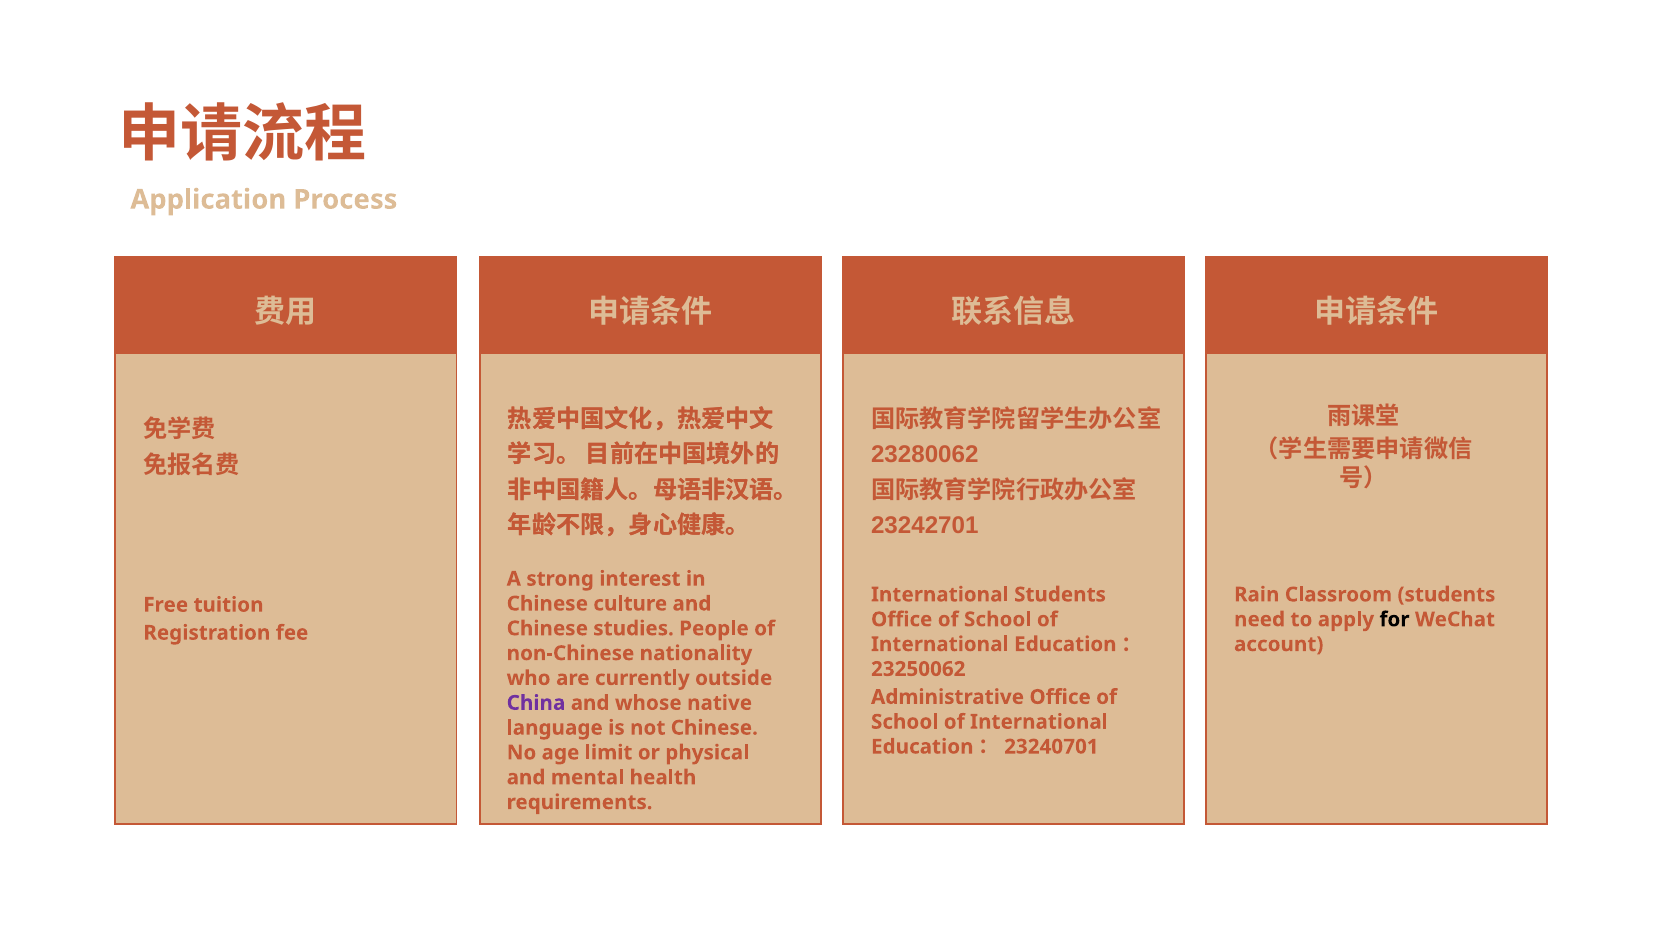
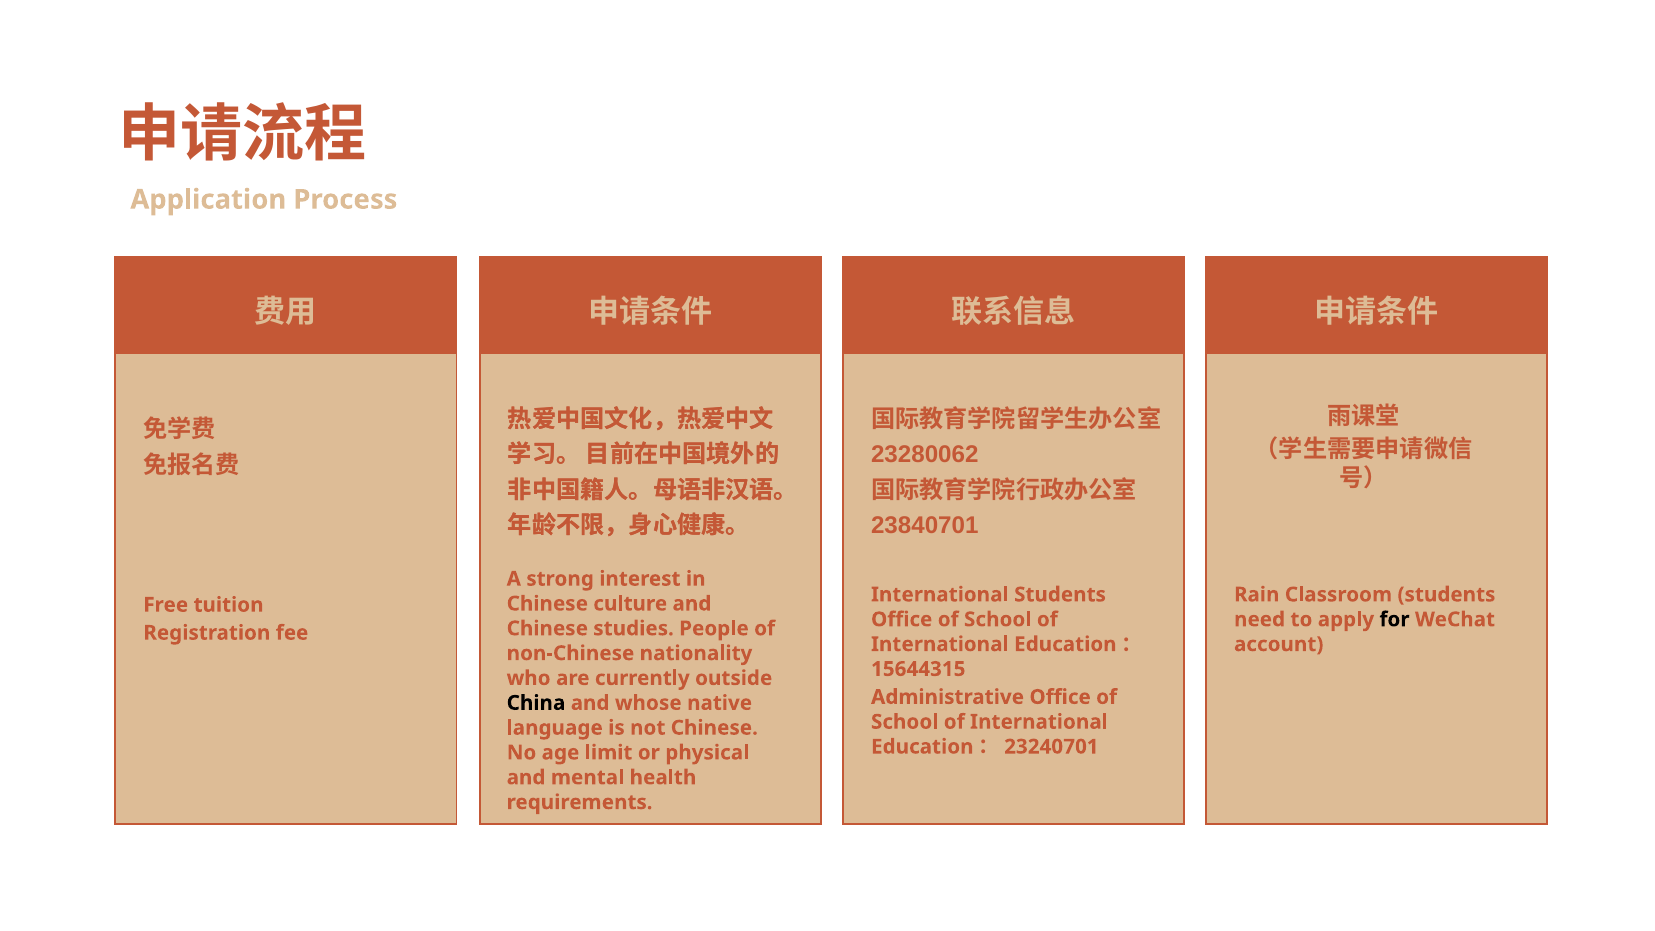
23242701: 23242701 -> 23840701
23250062: 23250062 -> 15644315
China colour: purple -> black
